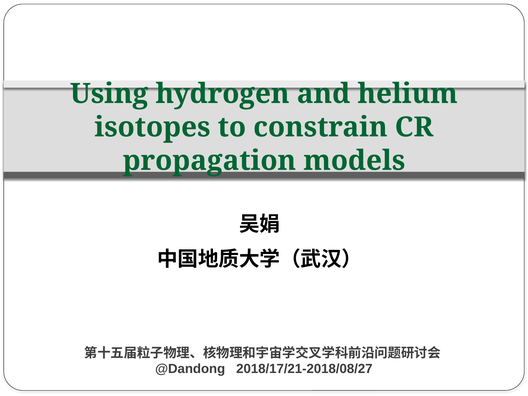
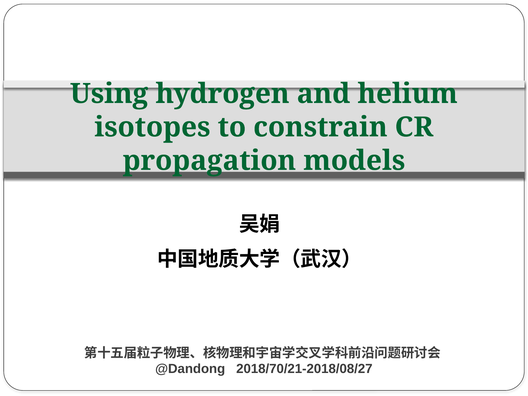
2018/17/21-2018/08/27: 2018/17/21-2018/08/27 -> 2018/70/21-2018/08/27
